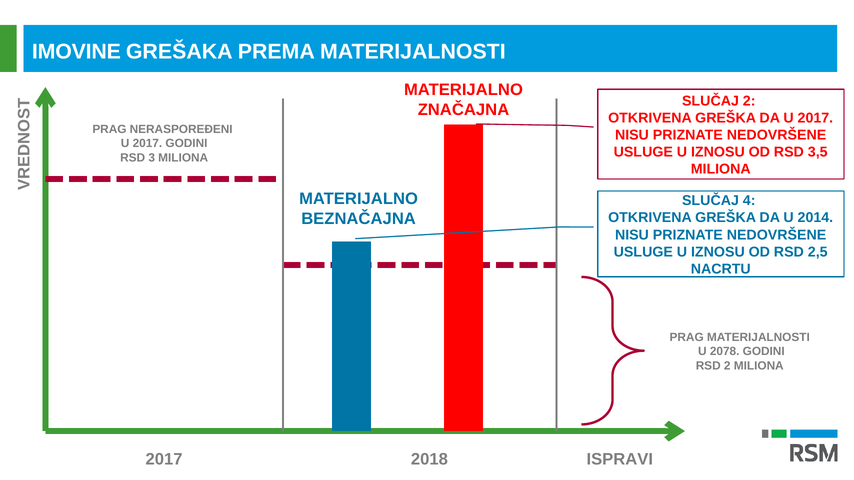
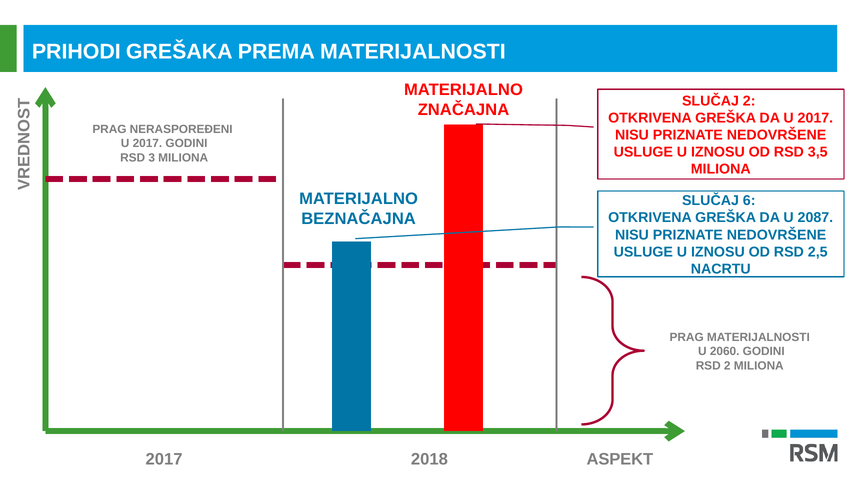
IMOVINE: IMOVINE -> PRIHODI
4: 4 -> 6
2014: 2014 -> 2087
2078: 2078 -> 2060
ISPRAVI: ISPRAVI -> ASPEKT
